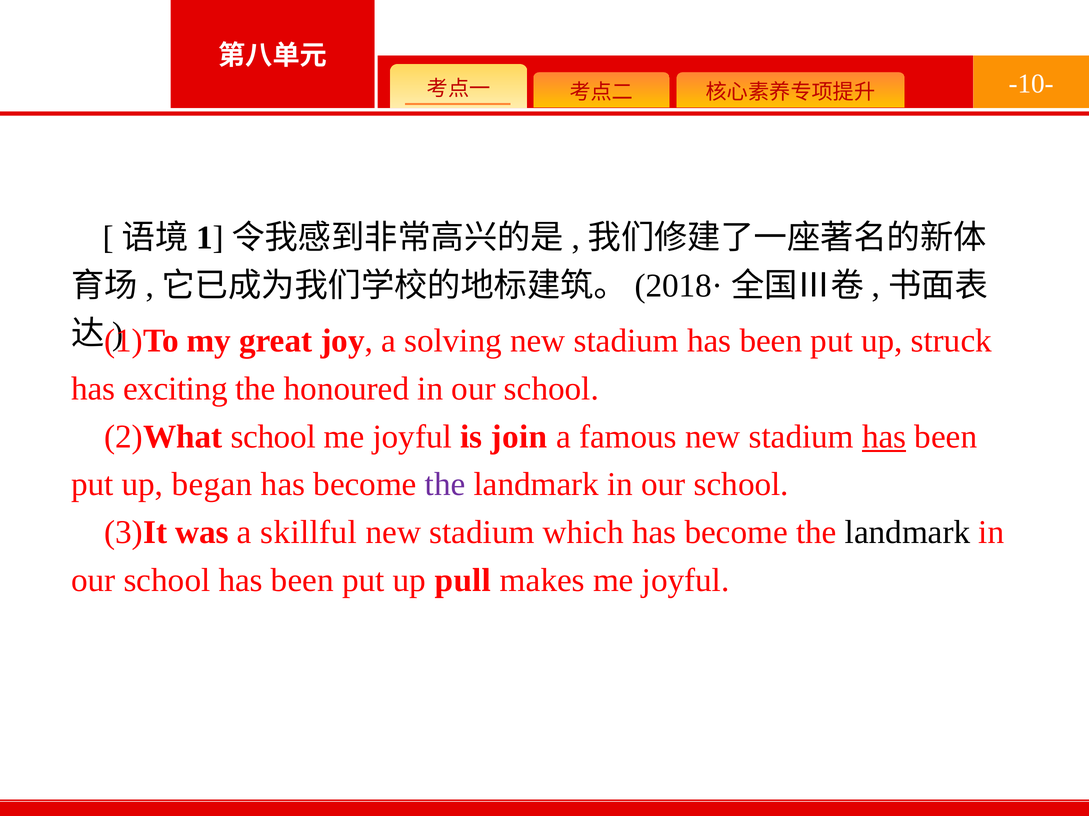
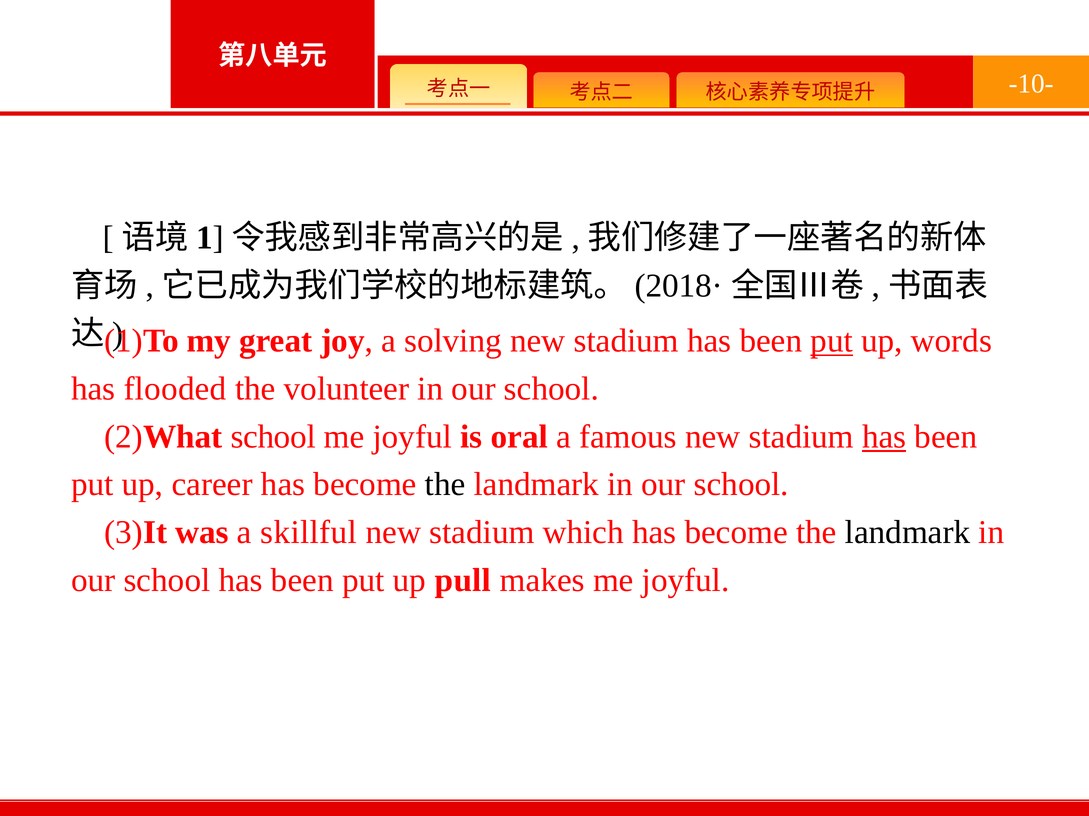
put at (832, 341) underline: none -> present
struck: struck -> words
exciting: exciting -> flooded
honoured: honoured -> volunteer
join: join -> oral
began: began -> career
the at (445, 485) colour: purple -> black
